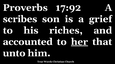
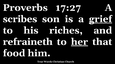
17:92: 17:92 -> 17:27
grief underline: none -> present
accounted: accounted -> refraineth
unto: unto -> food
